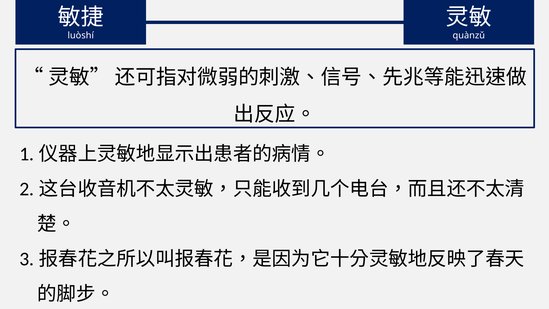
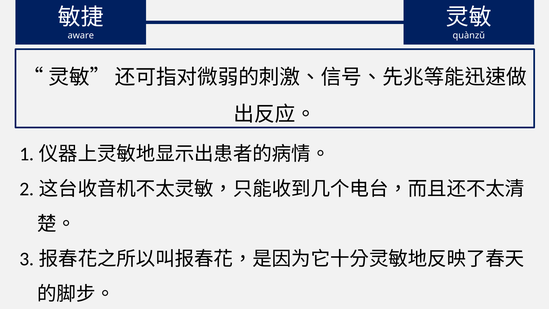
luòshí: luòshí -> aware
